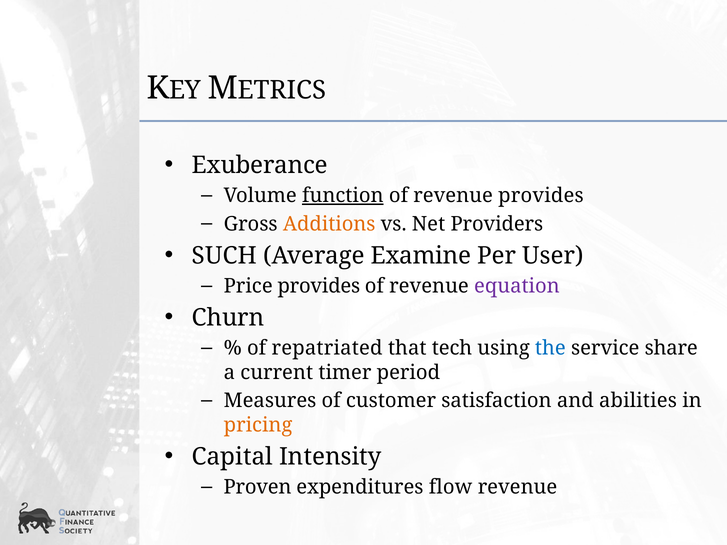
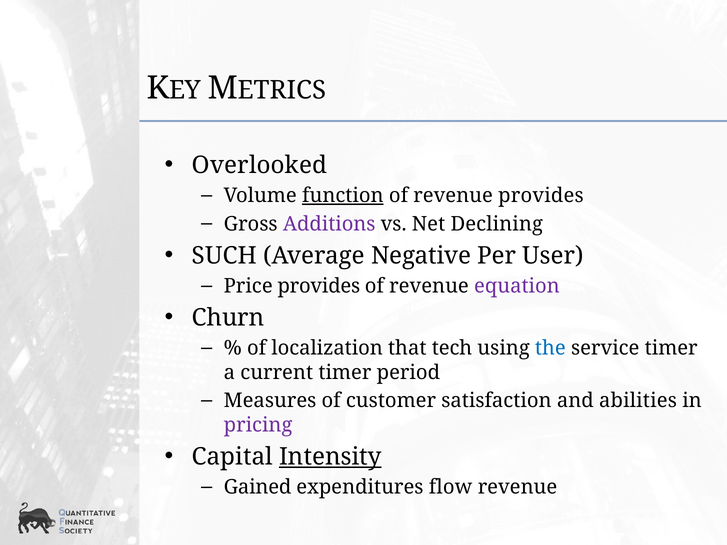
Exuberance: Exuberance -> Overlooked
Additions colour: orange -> purple
Providers: Providers -> Declining
Examine: Examine -> Negative
repatriated: repatriated -> localization
service share: share -> timer
pricing colour: orange -> purple
Intensity underline: none -> present
Proven: Proven -> Gained
